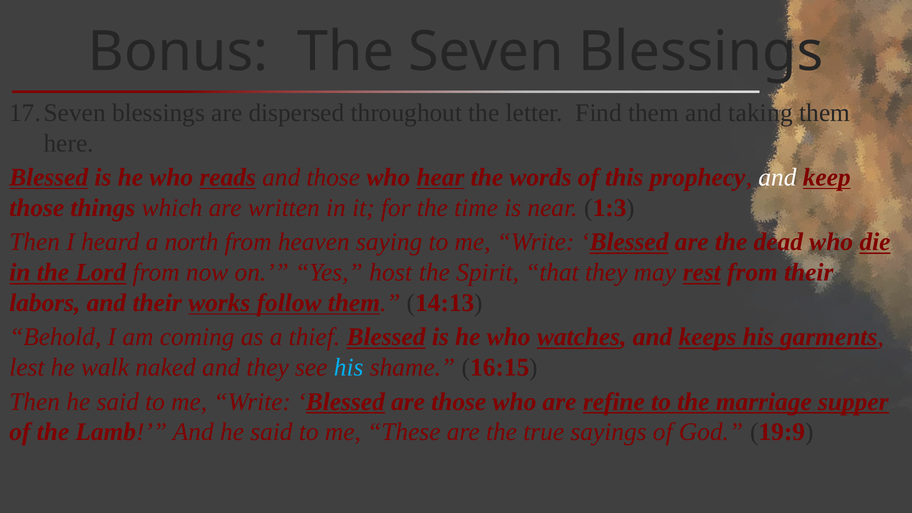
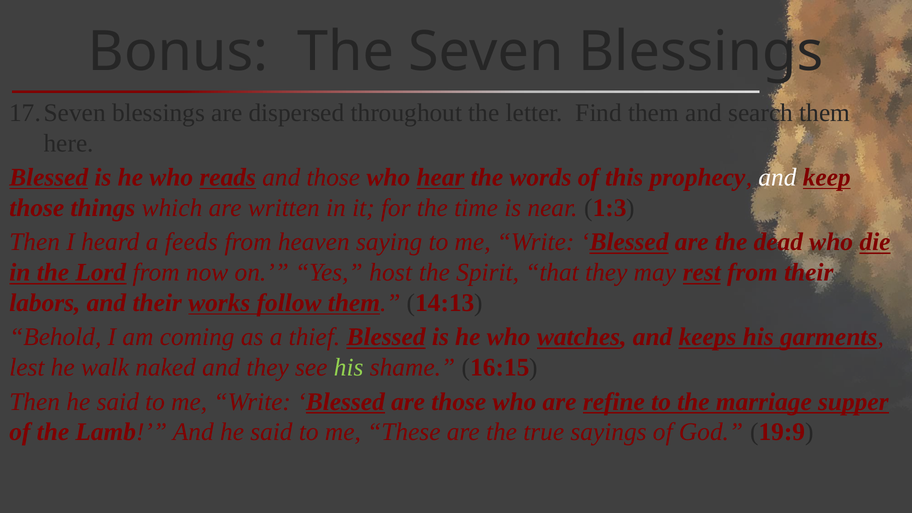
taking: taking -> search
north: north -> feeds
his at (349, 367) colour: light blue -> light green
